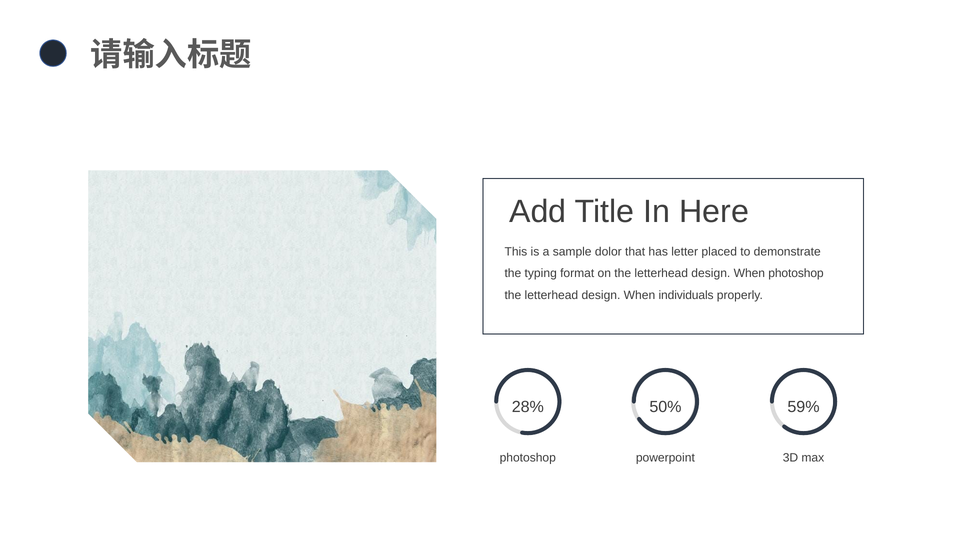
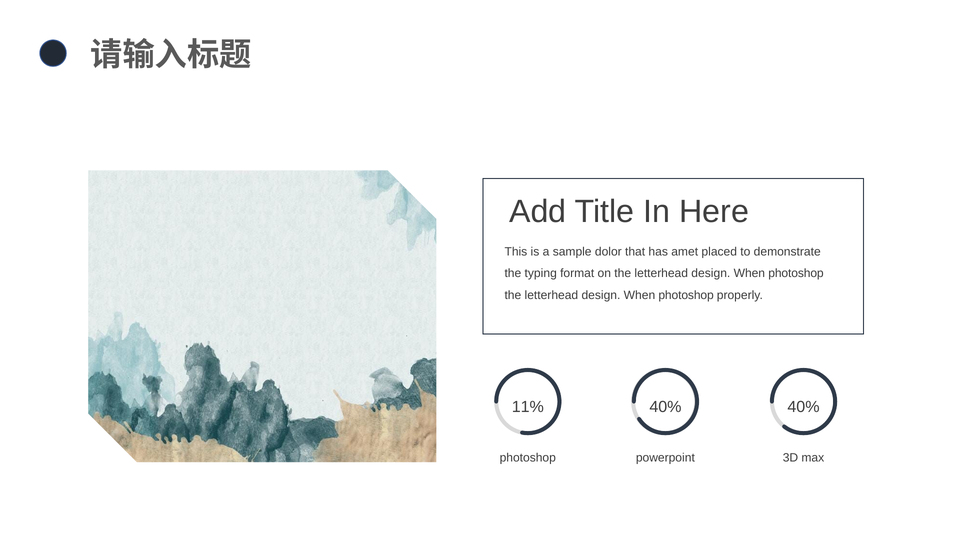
letter: letter -> amet
individuals at (686, 295): individuals -> photoshop
28%: 28% -> 11%
50% at (665, 407): 50% -> 40%
59% at (804, 407): 59% -> 40%
